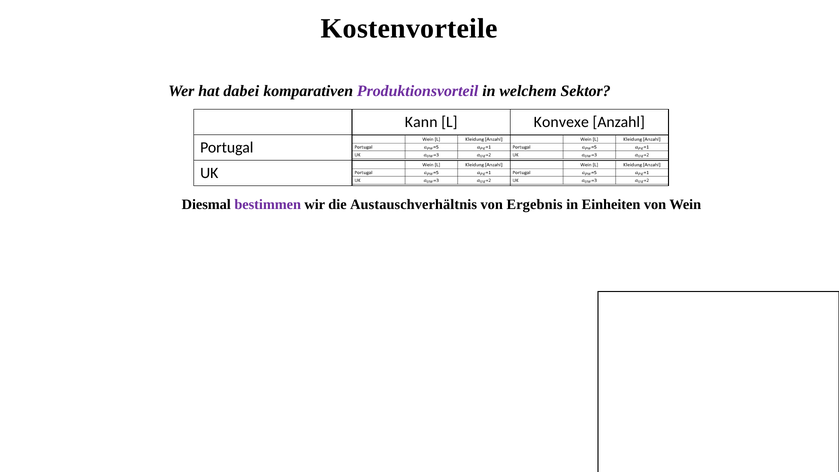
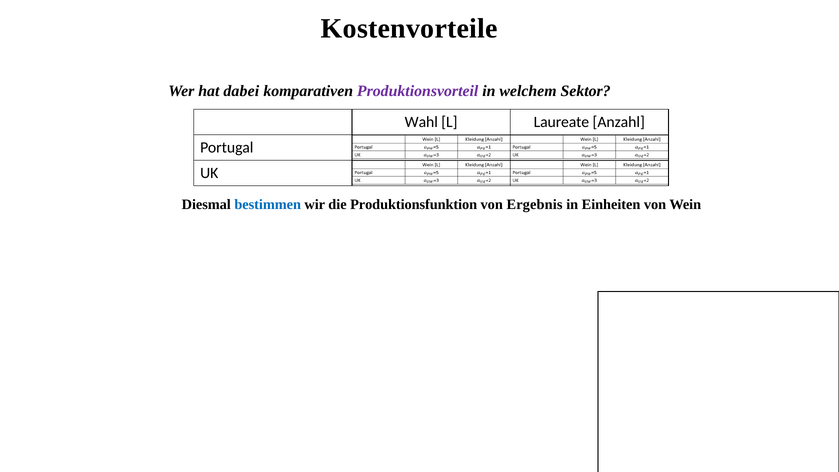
Kann: Kann -> Wahl
Konvexe: Konvexe -> Laureate
bestimmen colour: purple -> blue
Austauschverhältnis: Austauschverhältnis -> Produktionsfunktion
